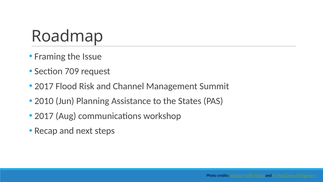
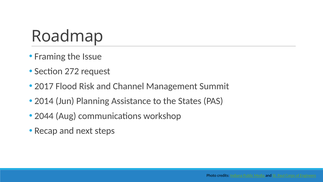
709: 709 -> 272
2010: 2010 -> 2014
2017 at (44, 116): 2017 -> 2044
